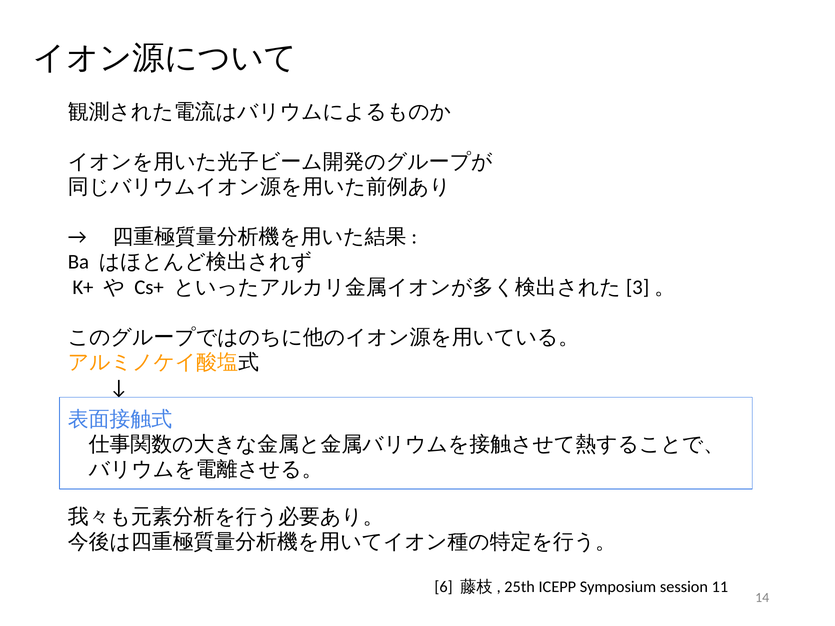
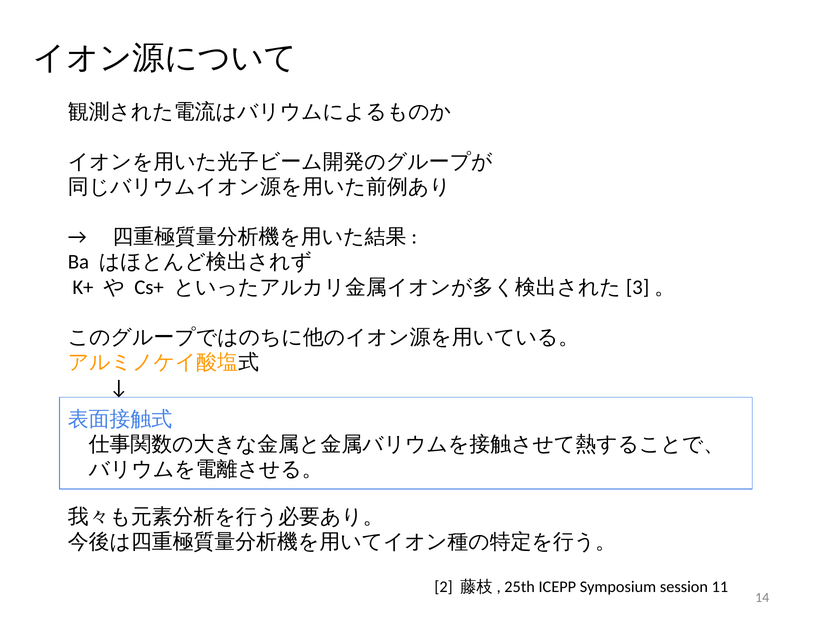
6: 6 -> 2
